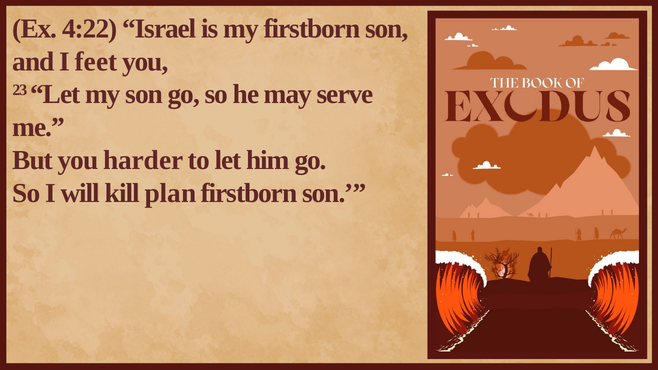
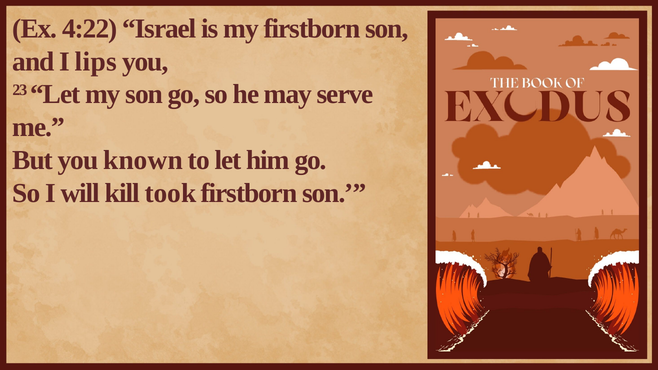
feet: feet -> lips
harder: harder -> known
plan: plan -> took
